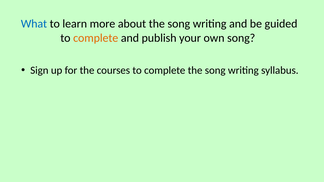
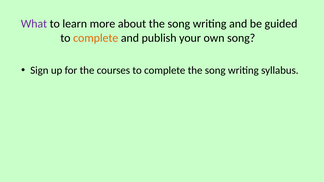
What colour: blue -> purple
